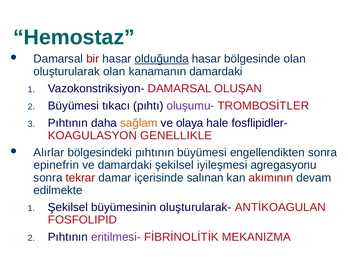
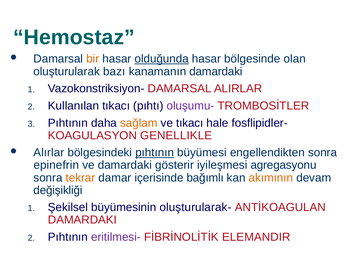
bir colour: red -> orange
oluşturularak olan: olan -> bazı
OLUŞAN: OLUŞAN -> ALIRLAR
Büyümesi at (74, 106): Büyümesi -> Kullanılan
ve olaya: olaya -> tıkacı
pıhtının at (155, 153) underline: none -> present
damardaki şekilsel: şekilsel -> gösterir
tekrar colour: red -> orange
salınan: salınan -> bağımlı
akımının colour: red -> orange
edilmekte: edilmekte -> değişikliği
FOSFOLIPID at (82, 220): FOSFOLIPID -> DAMARDAKI
MEKANIZMA: MEKANIZMA -> ELEMANDIR
